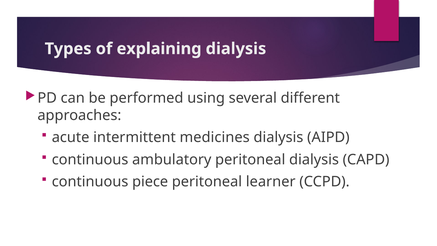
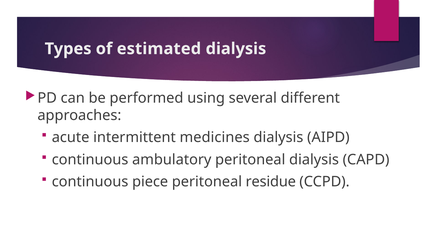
explaining: explaining -> estimated
learner: learner -> residue
